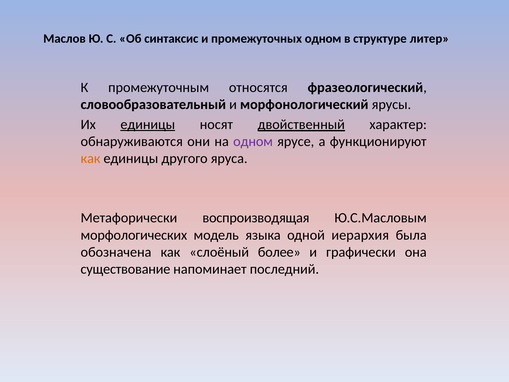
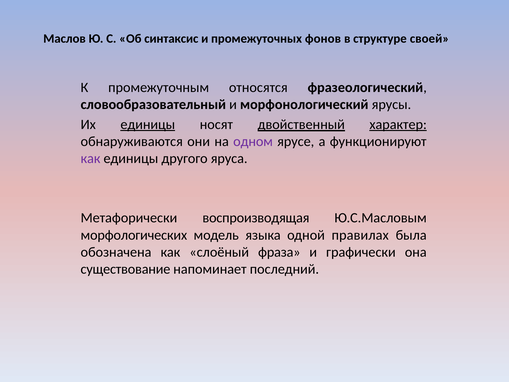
промежуточных одном: одном -> фонов
литер: литер -> своей
характер underline: none -> present
как at (91, 158) colour: orange -> purple
иерархия: иерархия -> правилах
более: более -> фраза
